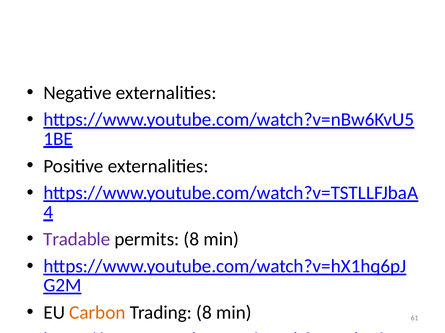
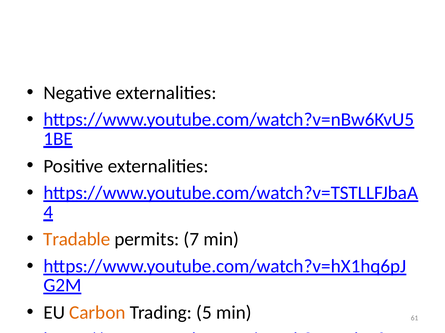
Tradable colour: purple -> orange
permits 8: 8 -> 7
Trading 8: 8 -> 5
